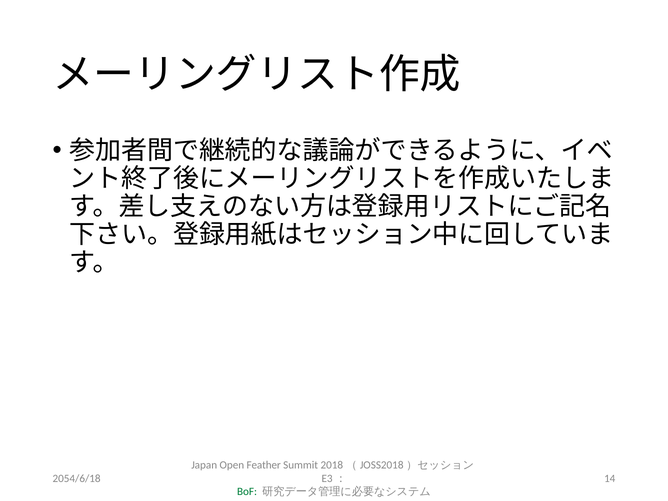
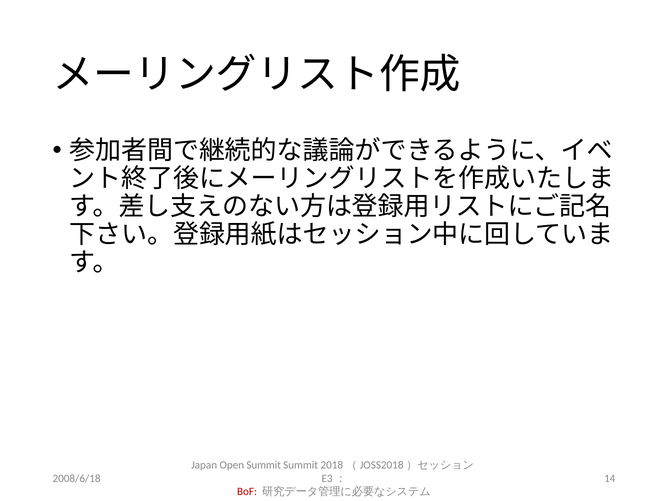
Open Feather: Feather -> Summit
2054/6/18: 2054/6/18 -> 2008/6/18
BoF colour: green -> red
